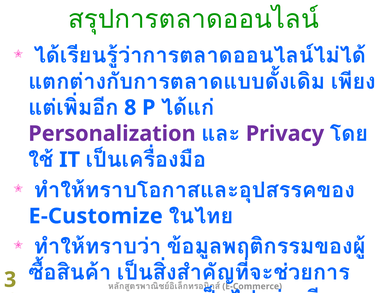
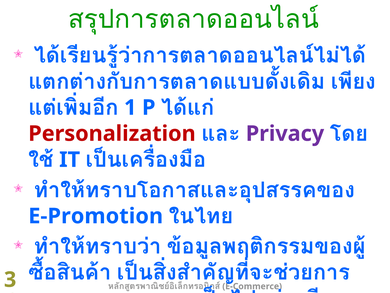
8: 8 -> 1
Personalization colour: purple -> red
E-Customize: E-Customize -> E-Promotion
